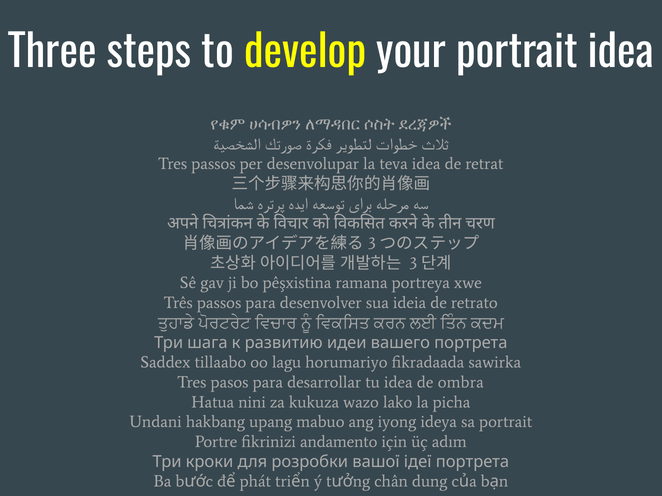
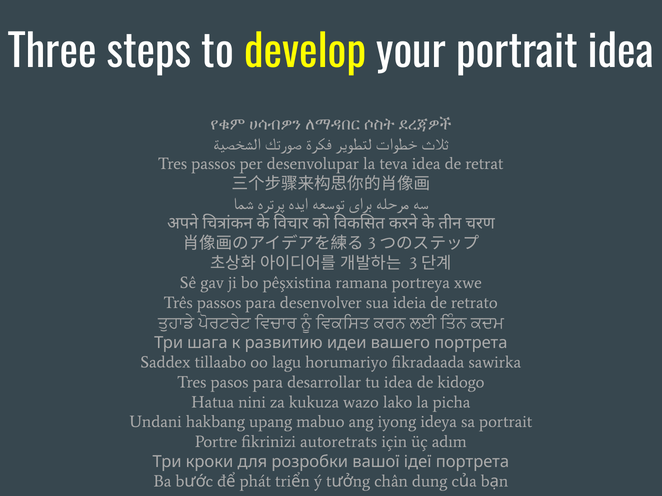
ombra: ombra -> kidogo
andamento: andamento -> autoretrats
